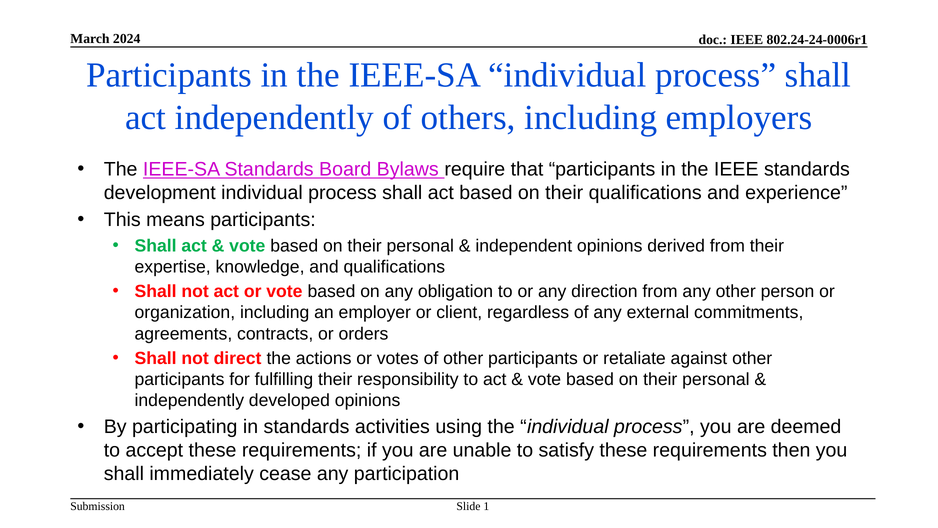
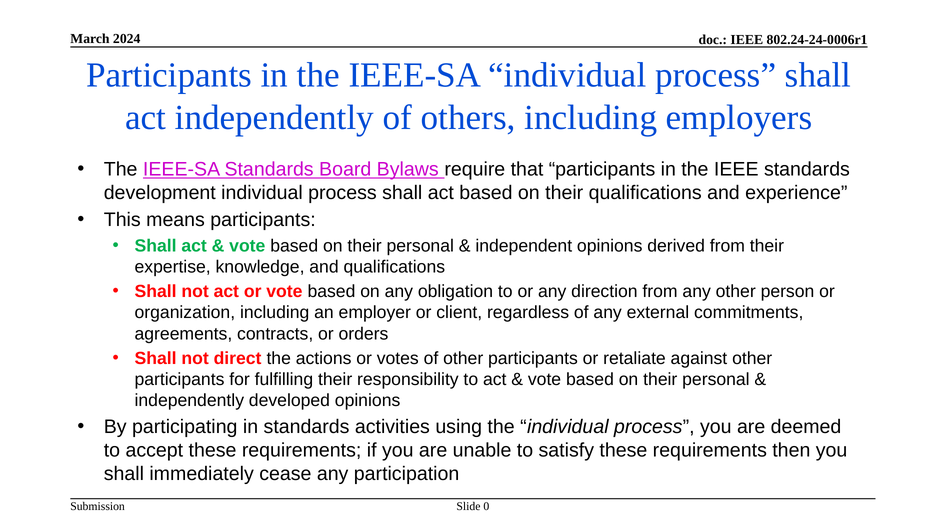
1: 1 -> 0
